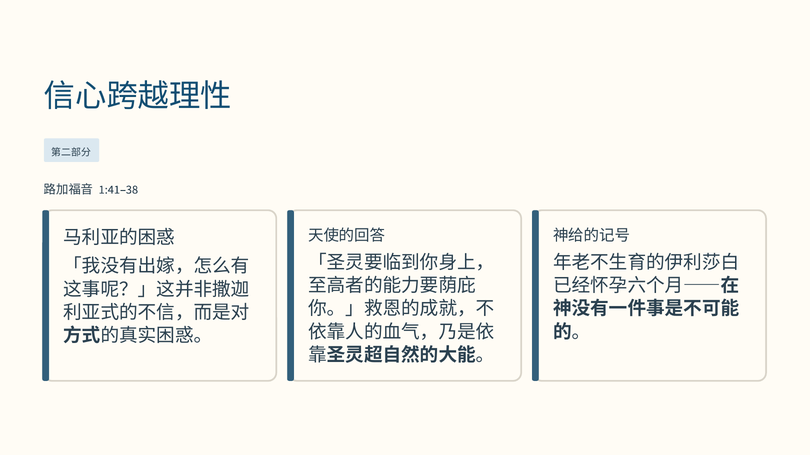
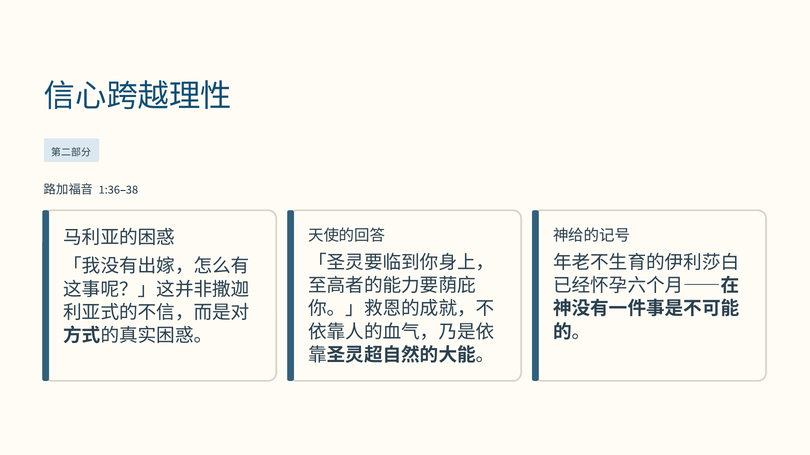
1:41–38: 1:41–38 -> 1:36–38
